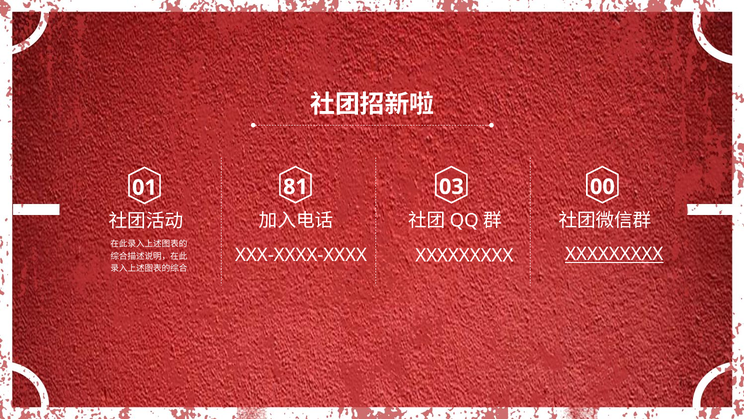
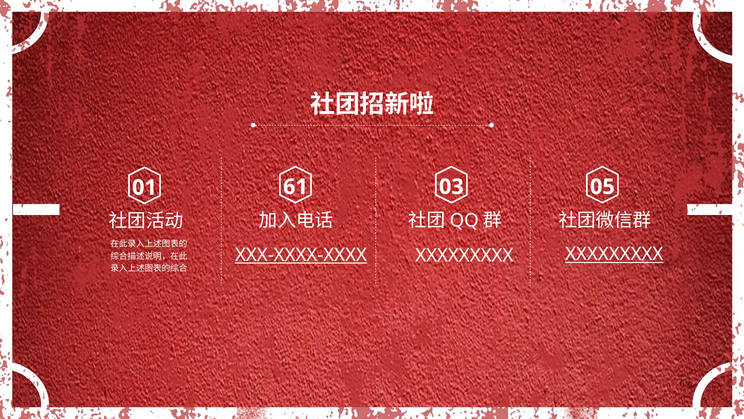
81: 81 -> 61
00: 00 -> 05
XXX-XXXX-XXXX underline: none -> present
